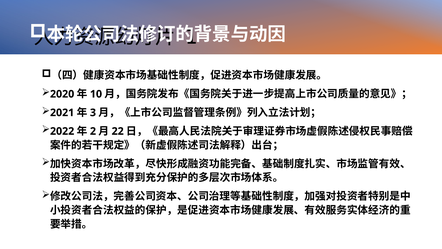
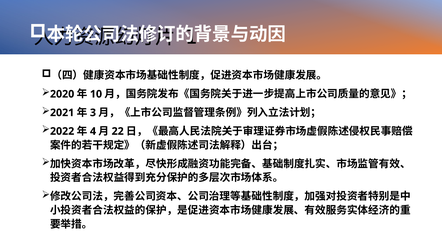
2: 2 -> 4
